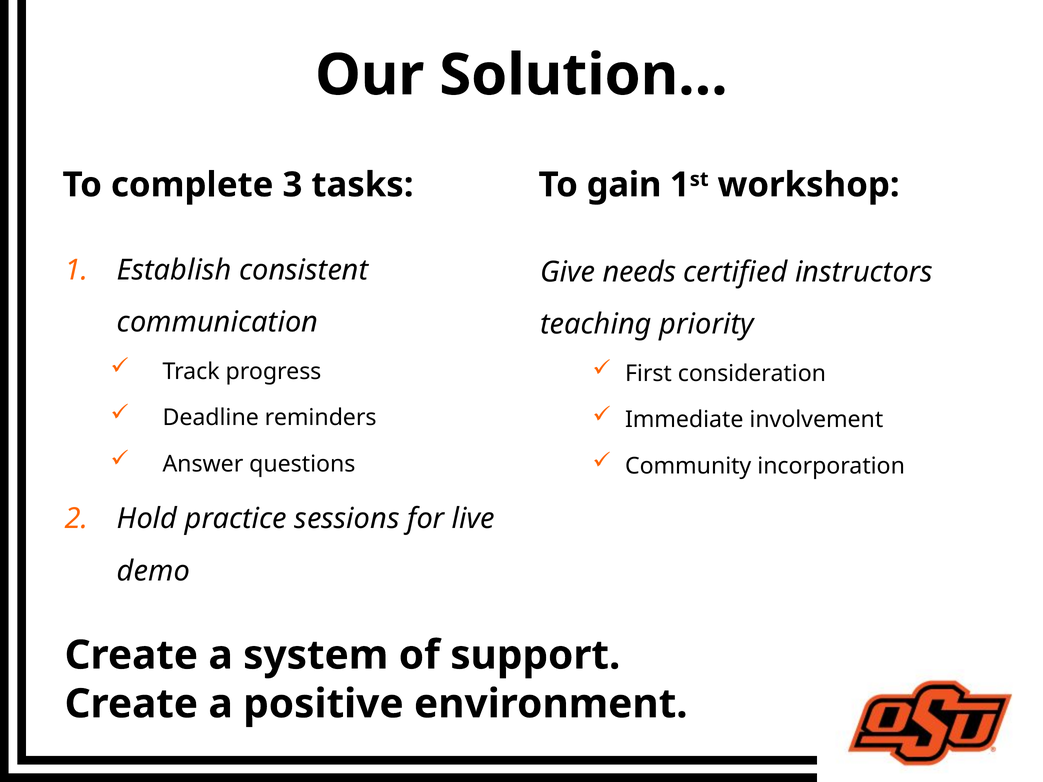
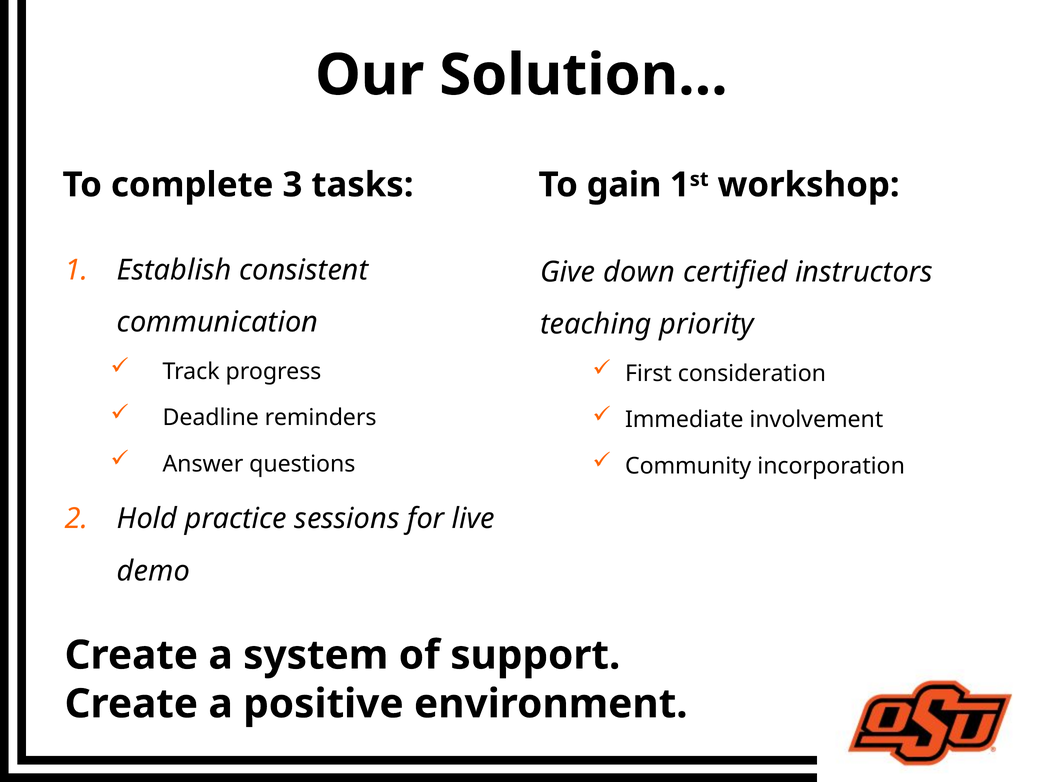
needs: needs -> down
